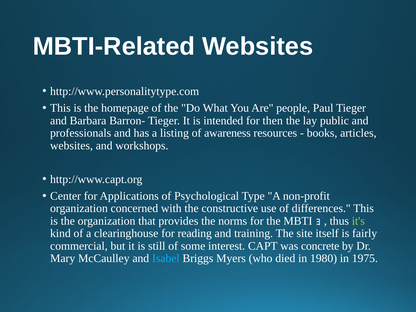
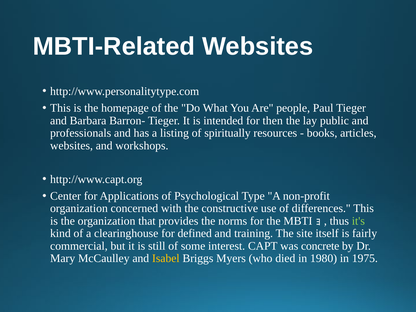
awareness: awareness -> spiritually
reading: reading -> defined
Isabel colour: light blue -> yellow
